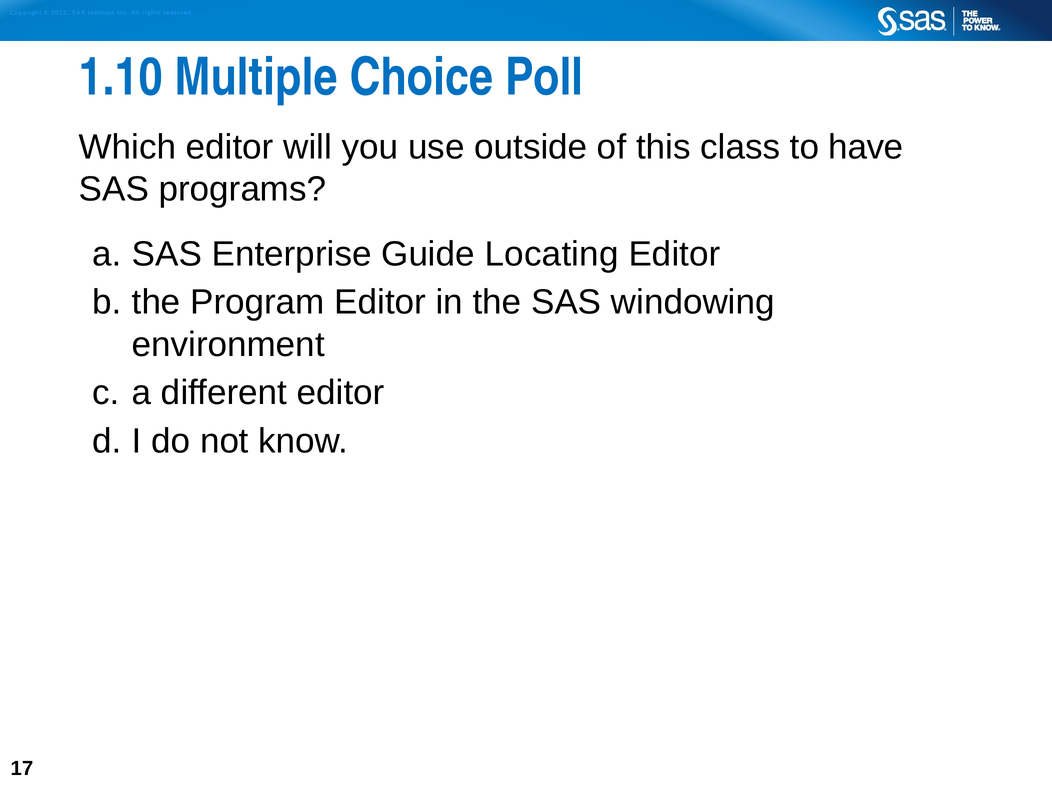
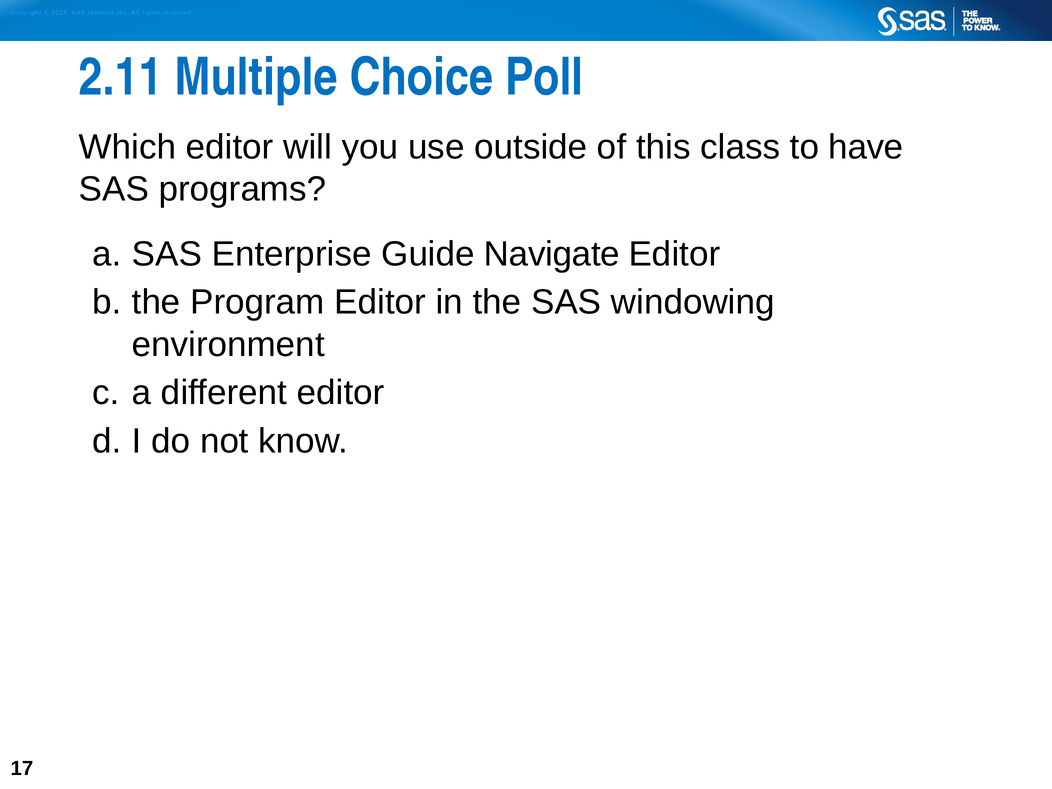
1.10: 1.10 -> 2.11
Locating: Locating -> Navigate
